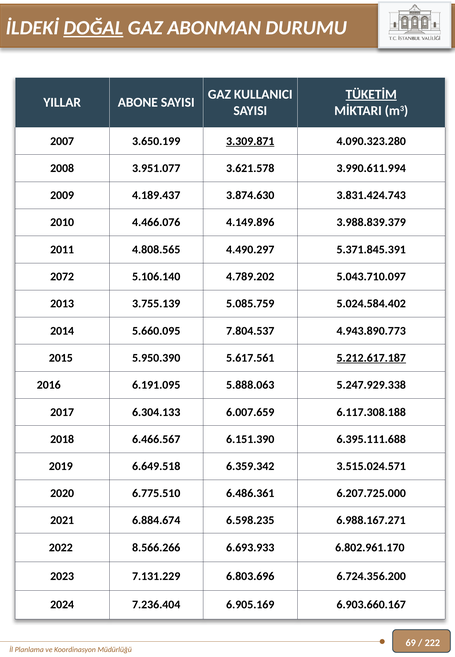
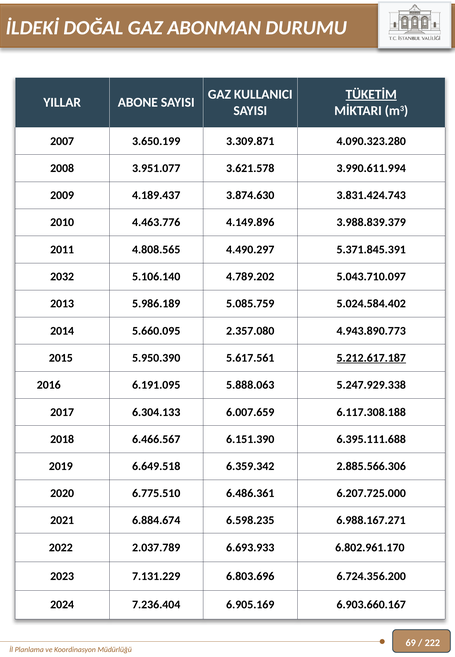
DOĞAL underline: present -> none
3.309.871 underline: present -> none
4.466.076: 4.466.076 -> 4.463.776
2072: 2072 -> 2032
3.755.139: 3.755.139 -> 5.986.189
7.804.537: 7.804.537 -> 2.357.080
3.515.024.571: 3.515.024.571 -> 2.885.566.306
8.566.266: 8.566.266 -> 2.037.789
